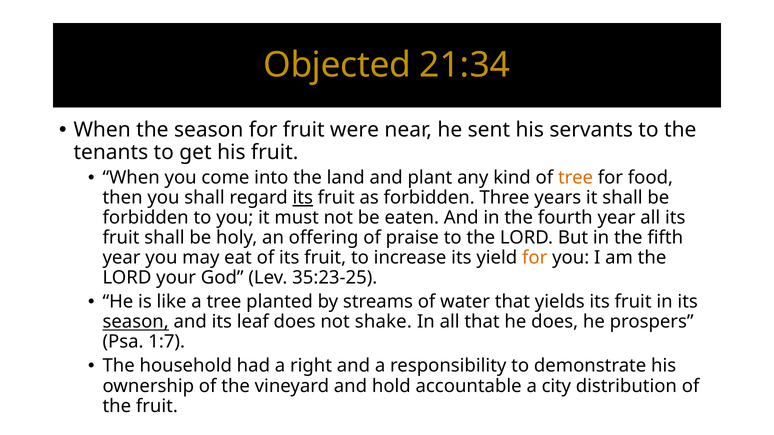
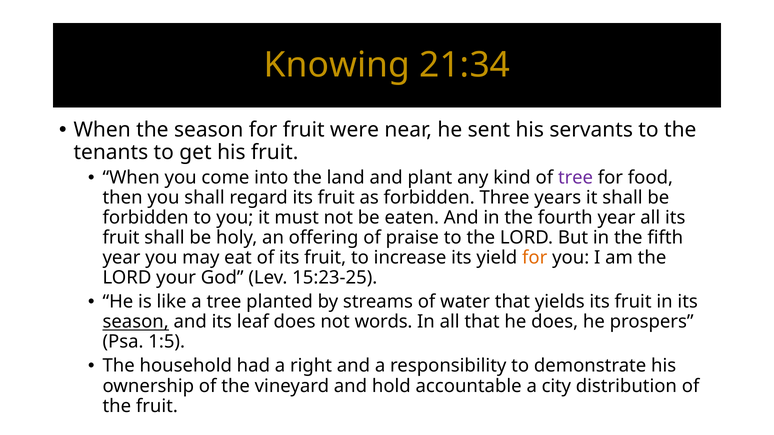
Objected: Objected -> Knowing
tree at (576, 178) colour: orange -> purple
its at (303, 198) underline: present -> none
35:23-25: 35:23-25 -> 15:23-25
shake: shake -> words
1:7: 1:7 -> 1:5
